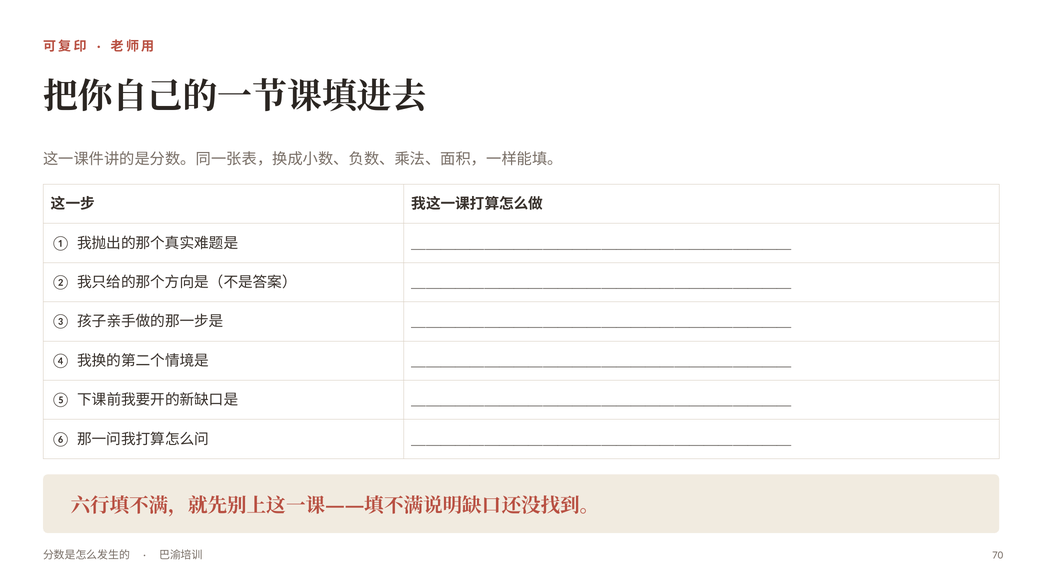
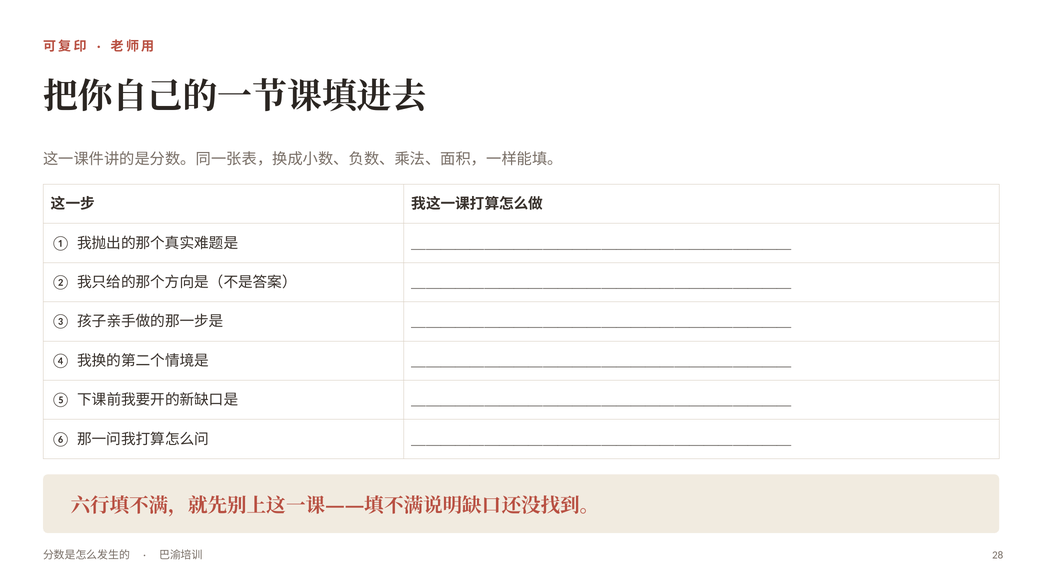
70: 70 -> 28
